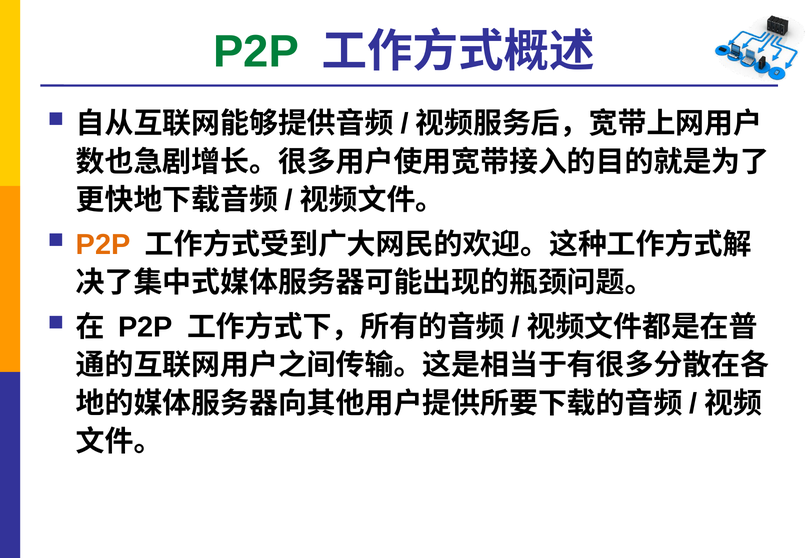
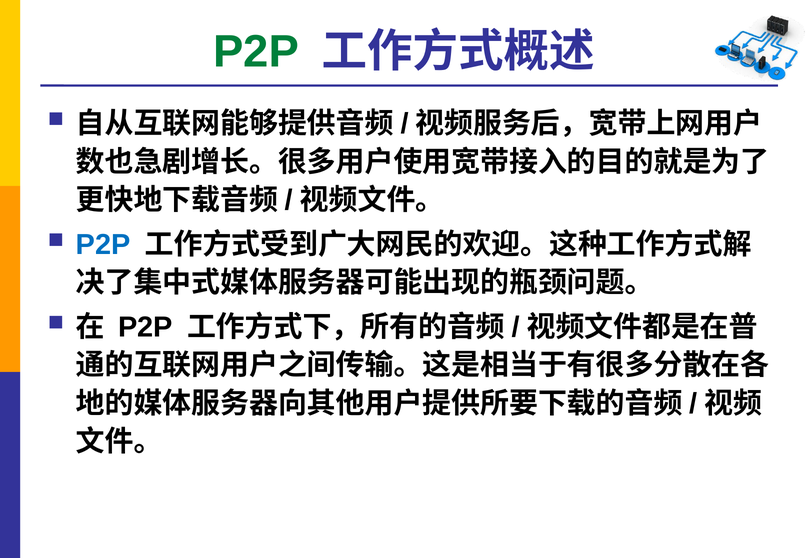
P2P at (103, 245) colour: orange -> blue
